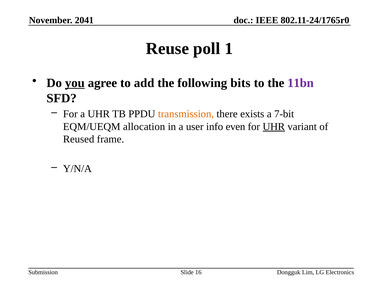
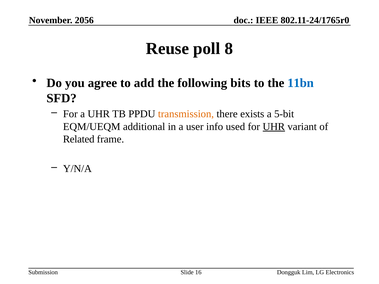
2041: 2041 -> 2056
1: 1 -> 8
you underline: present -> none
11bn colour: purple -> blue
7-bit: 7-bit -> 5-bit
allocation: allocation -> additional
even: even -> used
Reused: Reused -> Related
